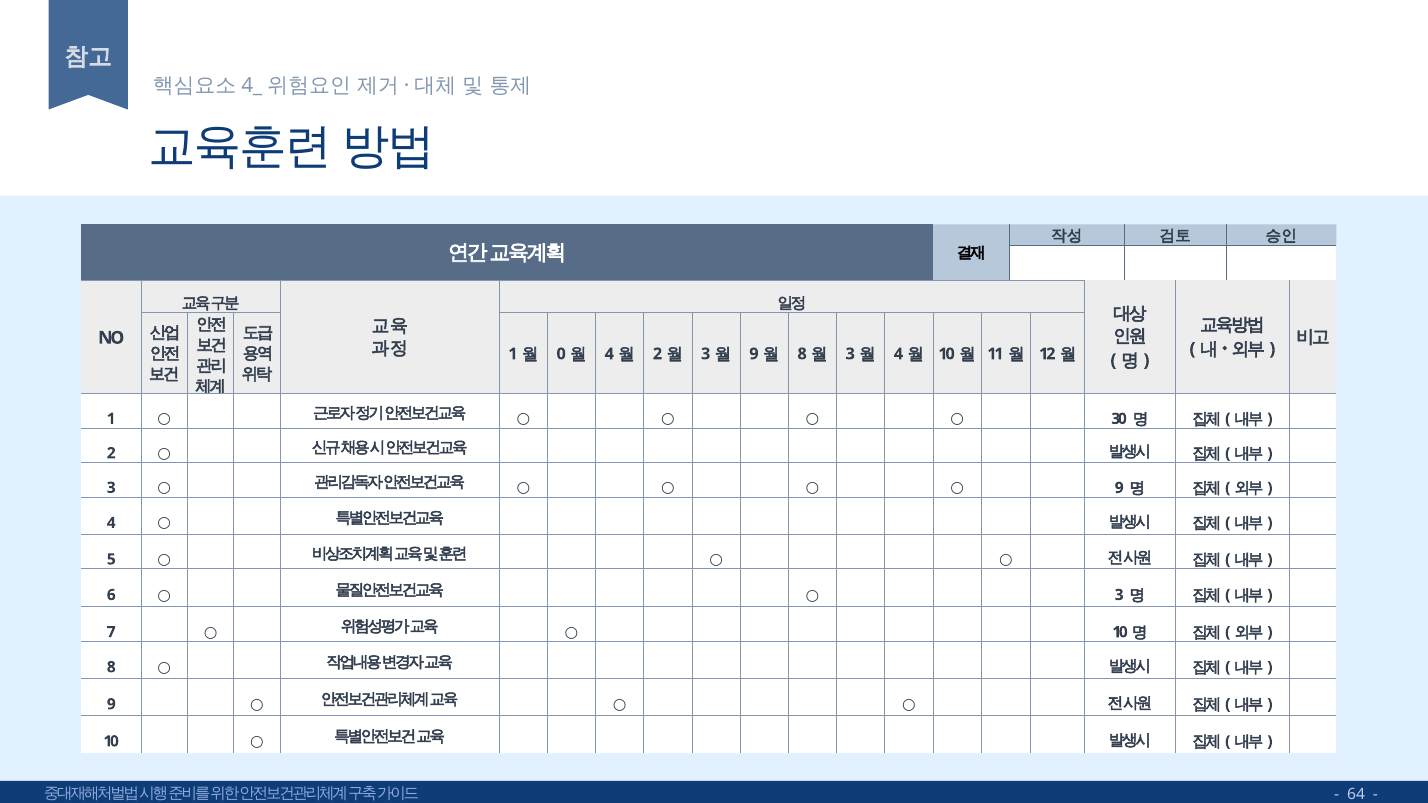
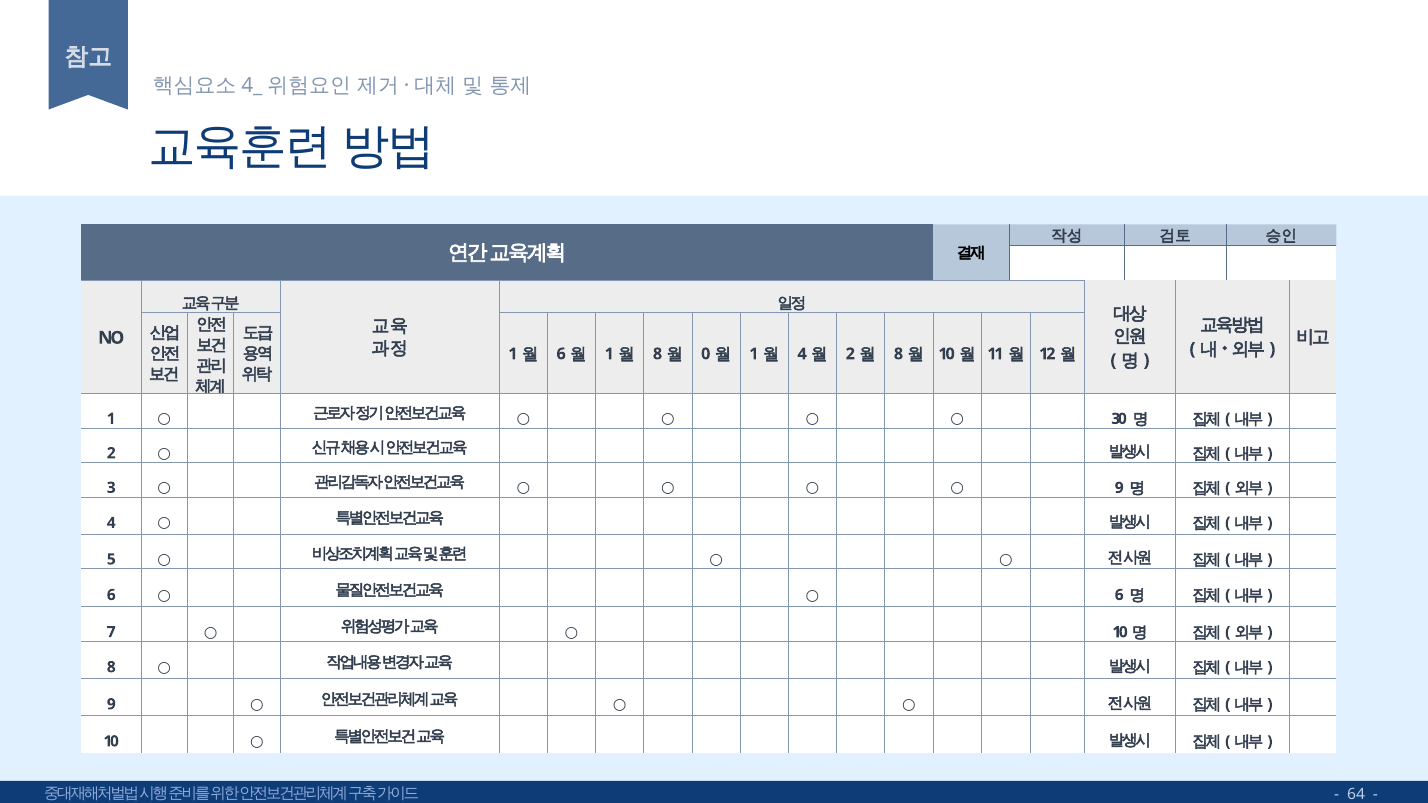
0 at (561, 354): 0 -> 6
4 at (609, 354): 4 -> 1
2 at (658, 354): 2 -> 8
3 at (706, 354): 3 -> 0
9 at (754, 354): 9 -> 1
8 at (802, 354): 8 -> 4
3 at (850, 354): 3 -> 2
4 at (898, 354): 4 -> 8
3 at (1119, 595): 3 -> 6
